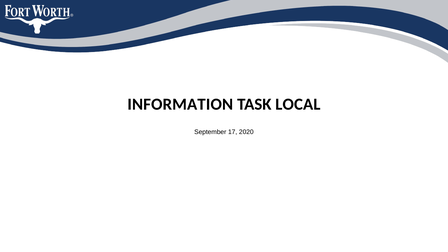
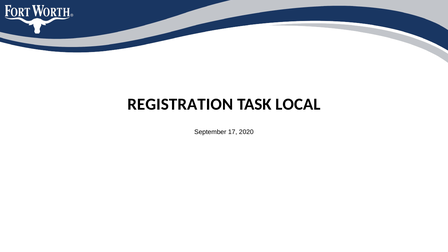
INFORMATION: INFORMATION -> REGISTRATION
